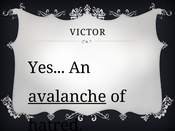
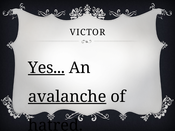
Yes underline: none -> present
